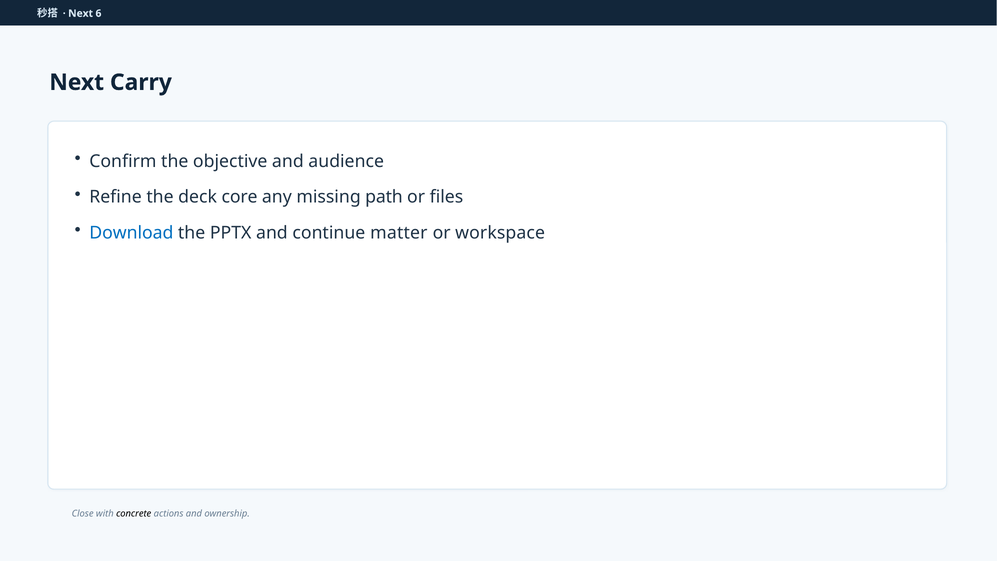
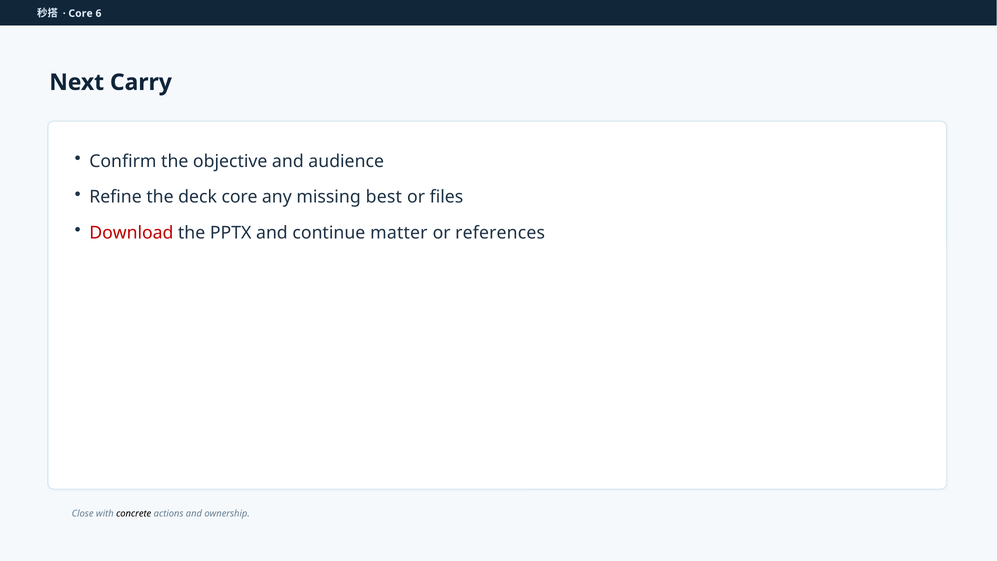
Next at (81, 13): Next -> Core
path: path -> best
Download colour: blue -> red
workspace: workspace -> references
